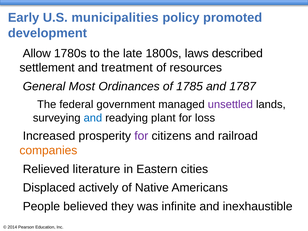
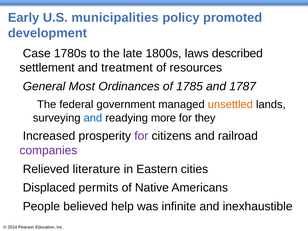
Allow: Allow -> Case
unsettled colour: purple -> orange
plant: plant -> more
loss: loss -> they
companies colour: orange -> purple
actively: actively -> permits
they: they -> help
